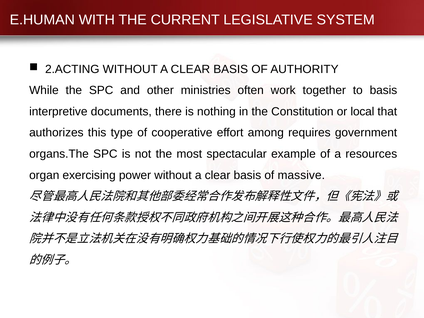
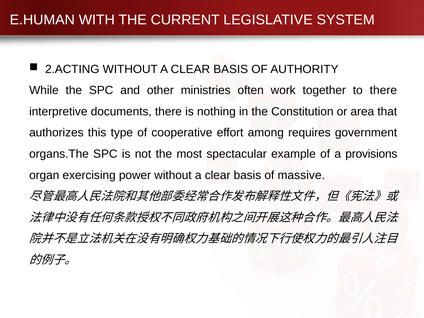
to basis: basis -> there
local: local -> area
resources: resources -> provisions
